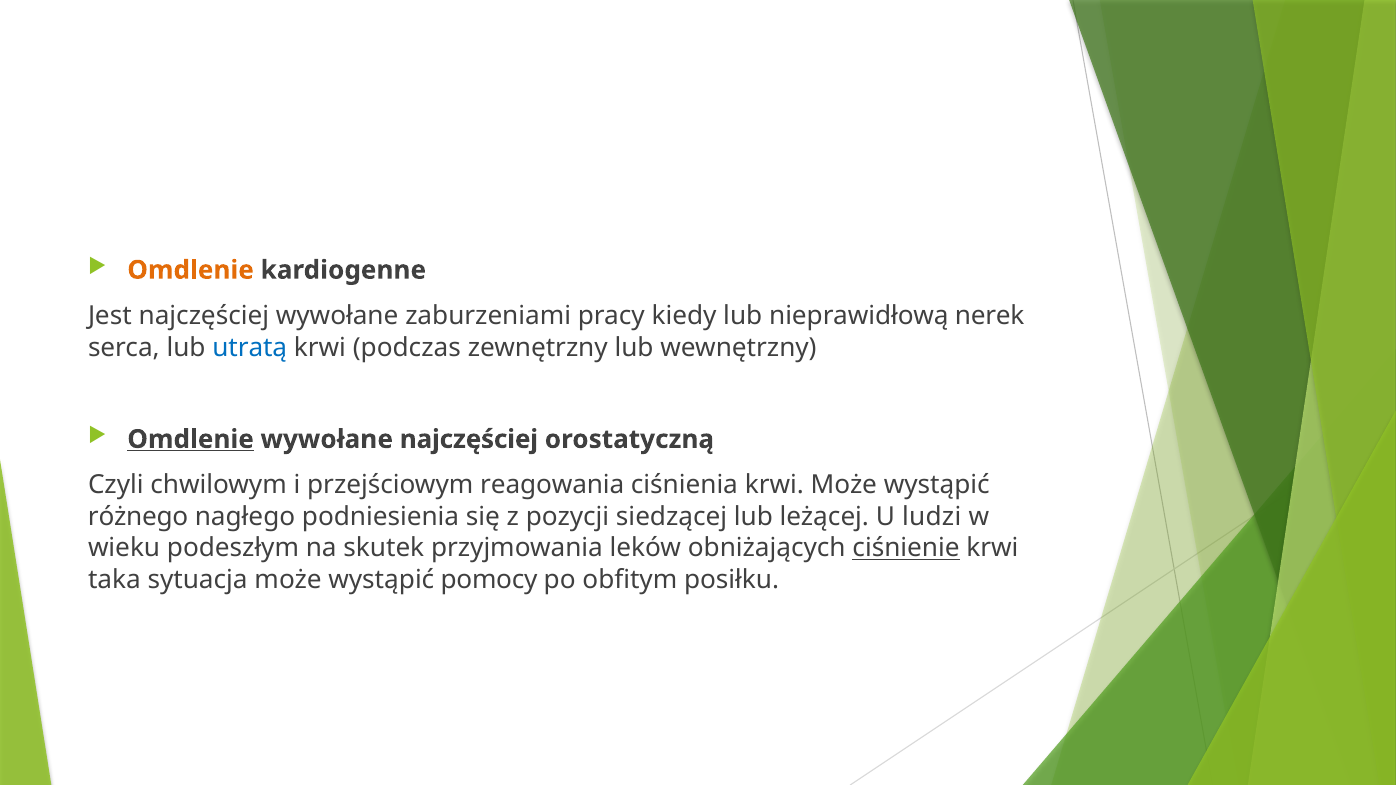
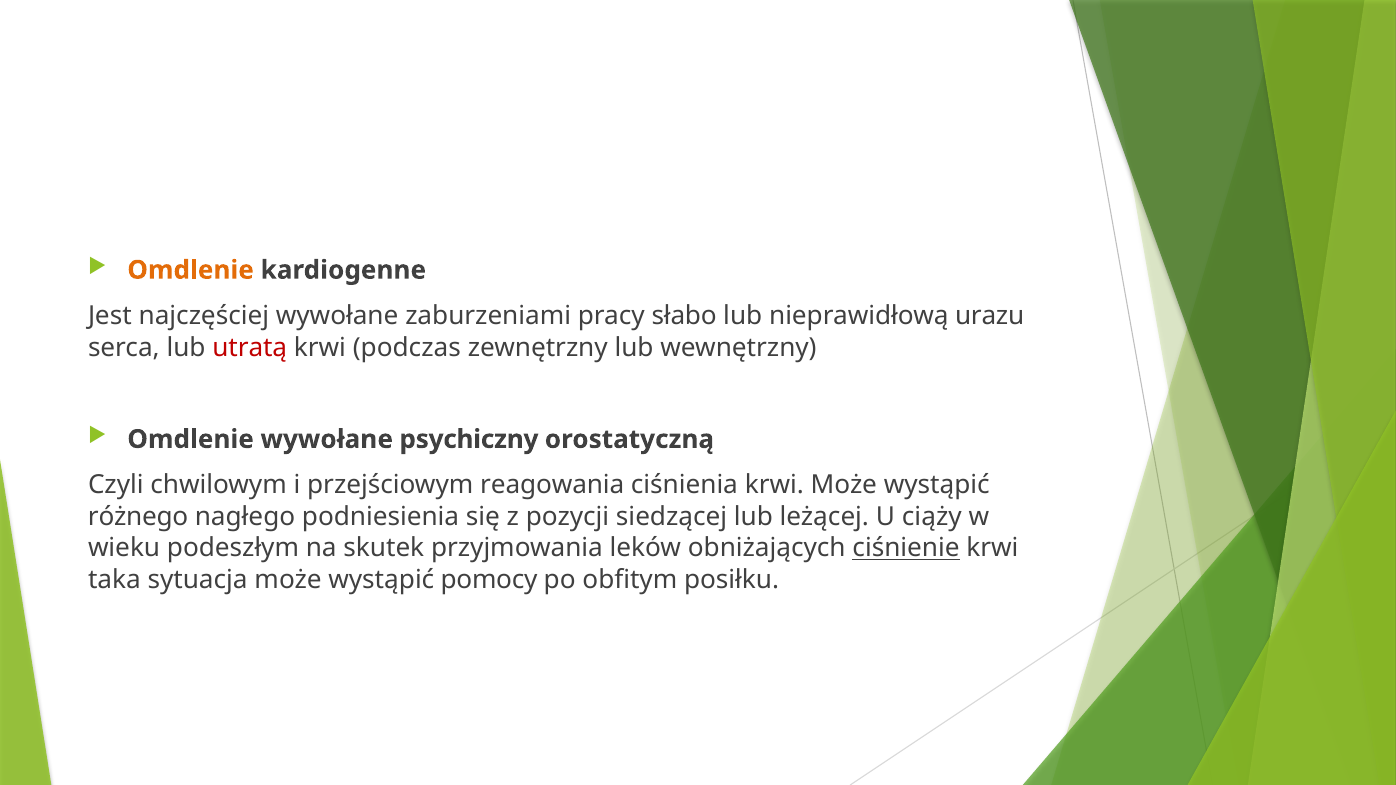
kiedy: kiedy -> słabo
nerek: nerek -> urazu
utratą colour: blue -> red
Omdlenie at (191, 439) underline: present -> none
wywołane najczęściej: najczęściej -> psychiczny
ludzi: ludzi -> ciąży
